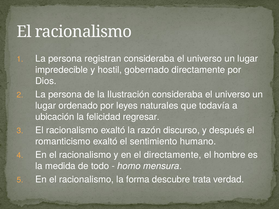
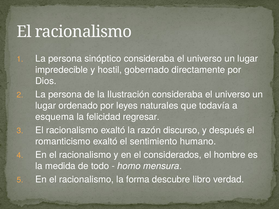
registran: registran -> sinóptico
ubicación: ubicación -> esquema
el directamente: directamente -> considerados
trata: trata -> libro
